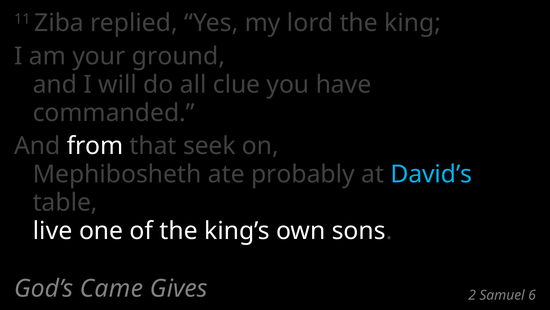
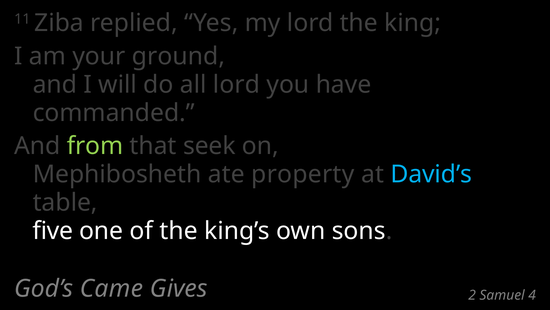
all clue: clue -> lord
from colour: white -> light green
probably: probably -> property
live: live -> five
6: 6 -> 4
